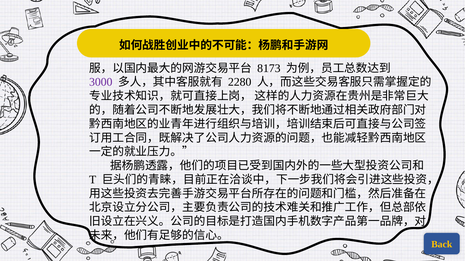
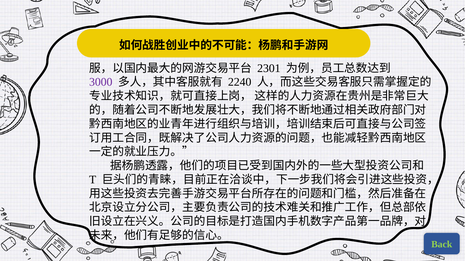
8173: 8173 -> 2301
2280: 2280 -> 2240
Back colour: yellow -> light green
